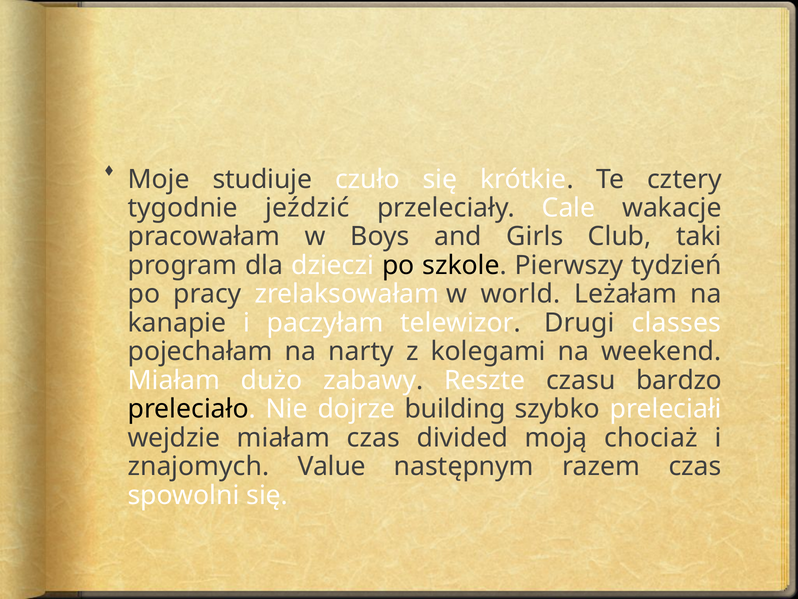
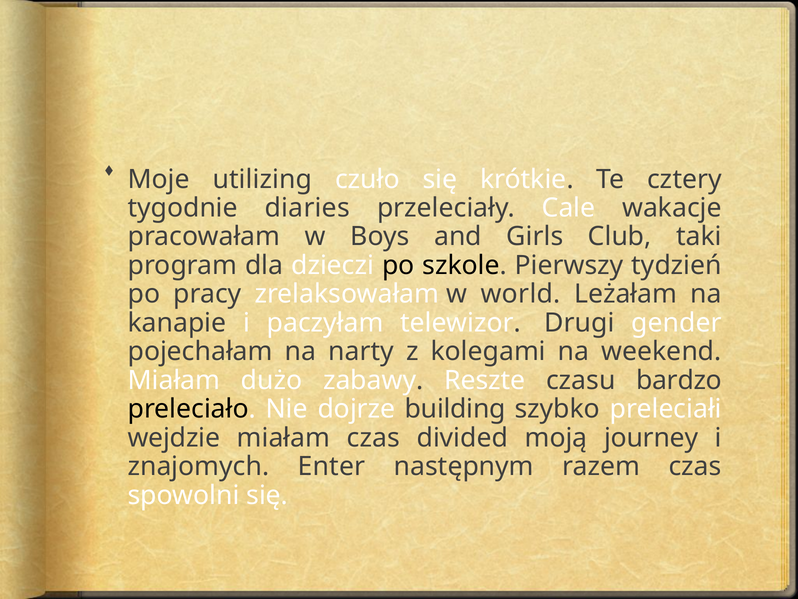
studiuje: studiuje -> utilizing
jeździć: jeździć -> diaries
classes: classes -> gender
chociaż: chociaż -> journey
Value: Value -> Enter
